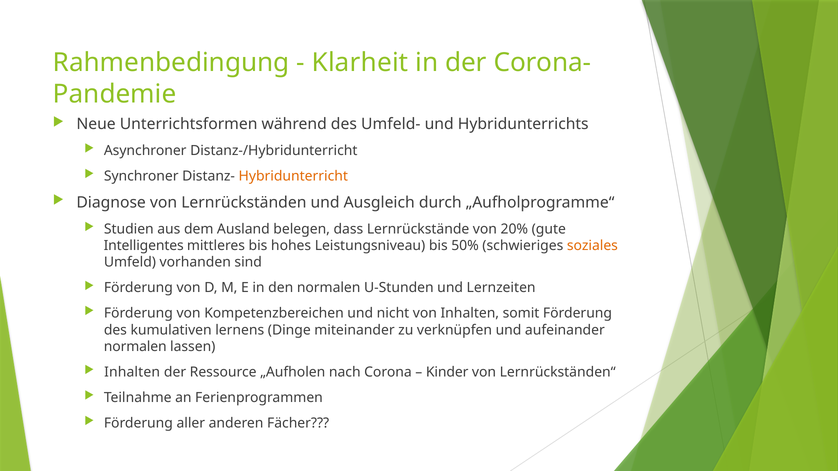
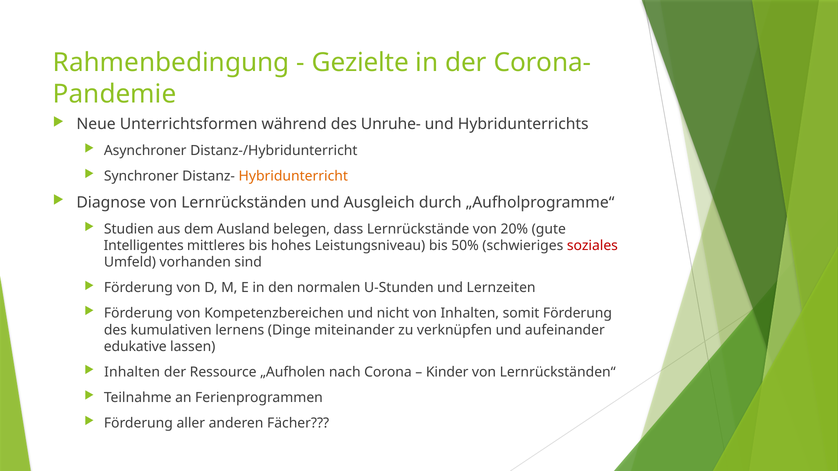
Klarheit: Klarheit -> Gezielte
Umfeld-: Umfeld- -> Unruhe-
soziales colour: orange -> red
normalen at (135, 347): normalen -> edukative
